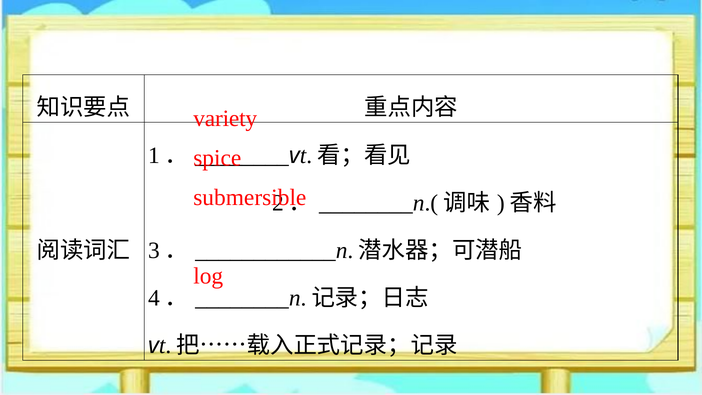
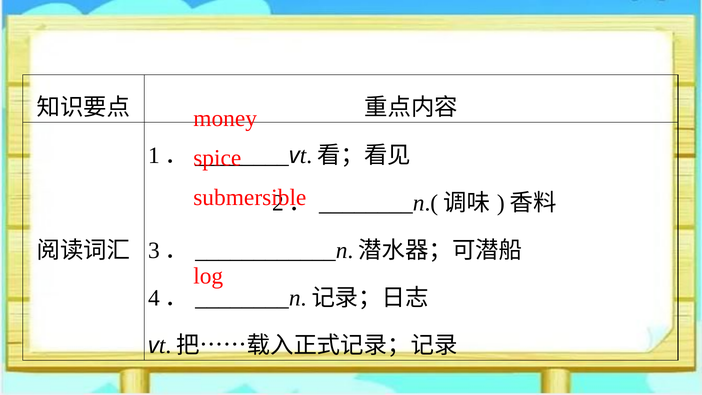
variety: variety -> money
